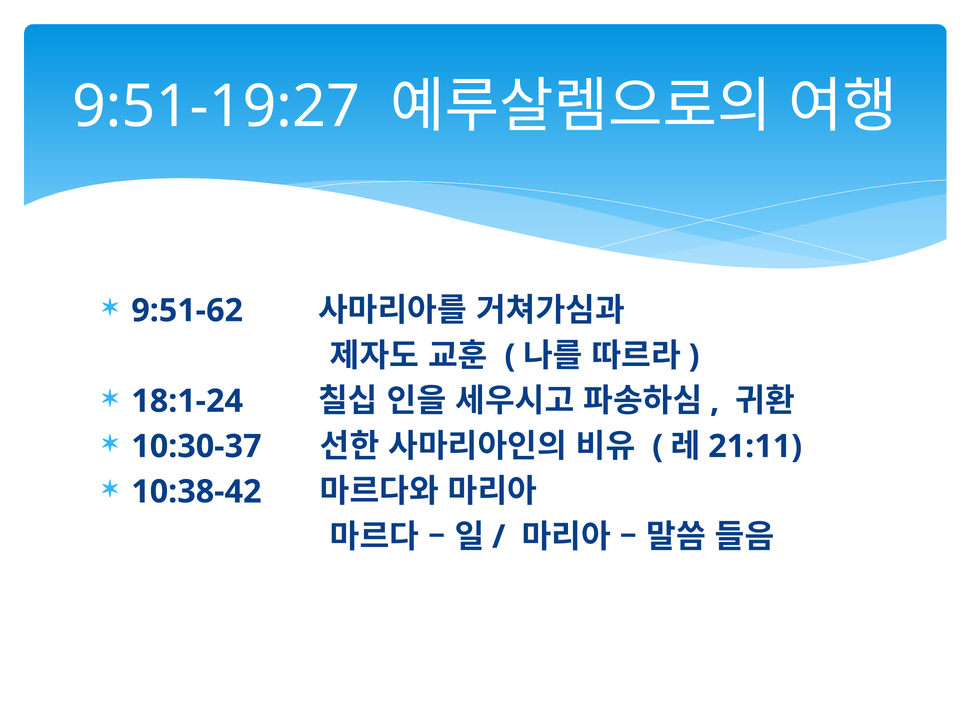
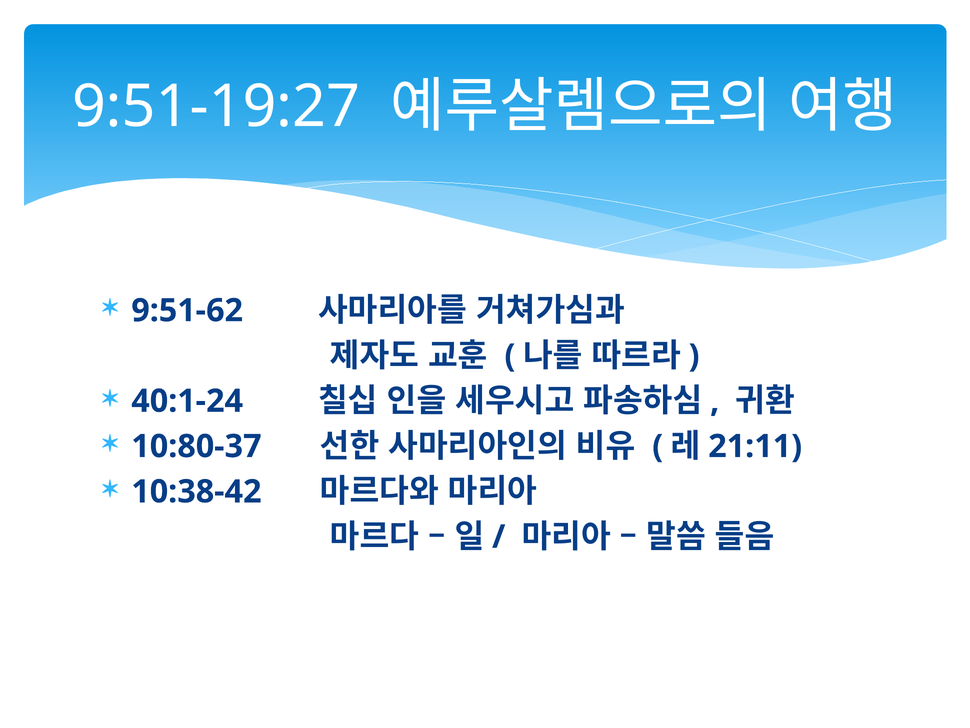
18:1-24: 18:1-24 -> 40:1-24
10:30-37: 10:30-37 -> 10:80-37
